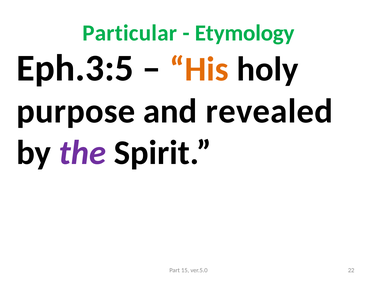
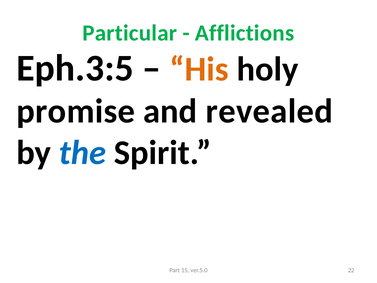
Etymology: Etymology -> Afflictions
purpose: purpose -> promise
the colour: purple -> blue
